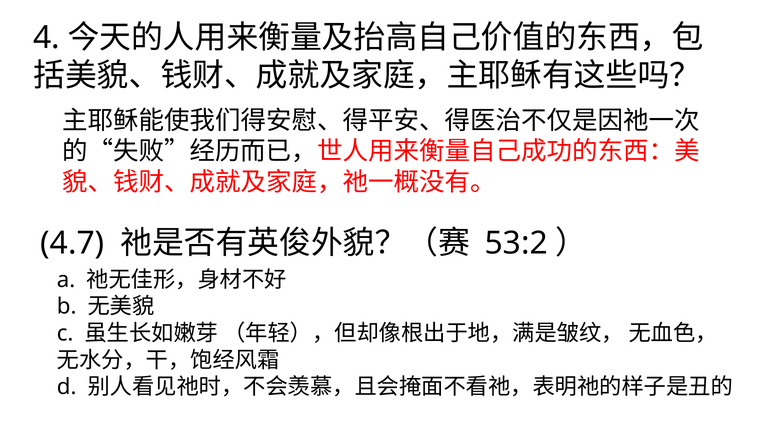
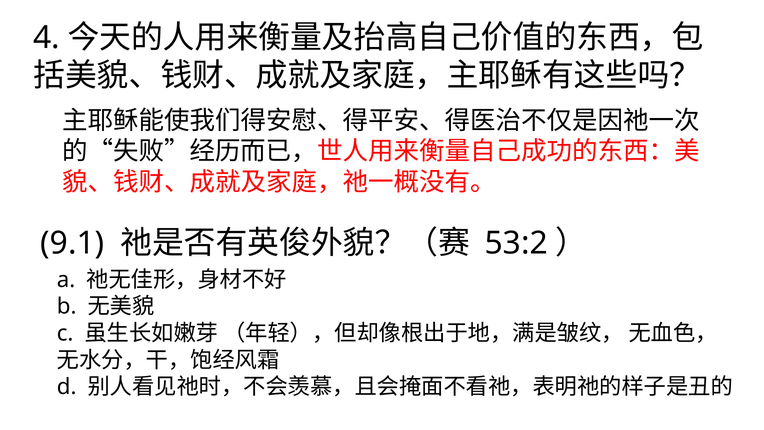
4.7: 4.7 -> 9.1
